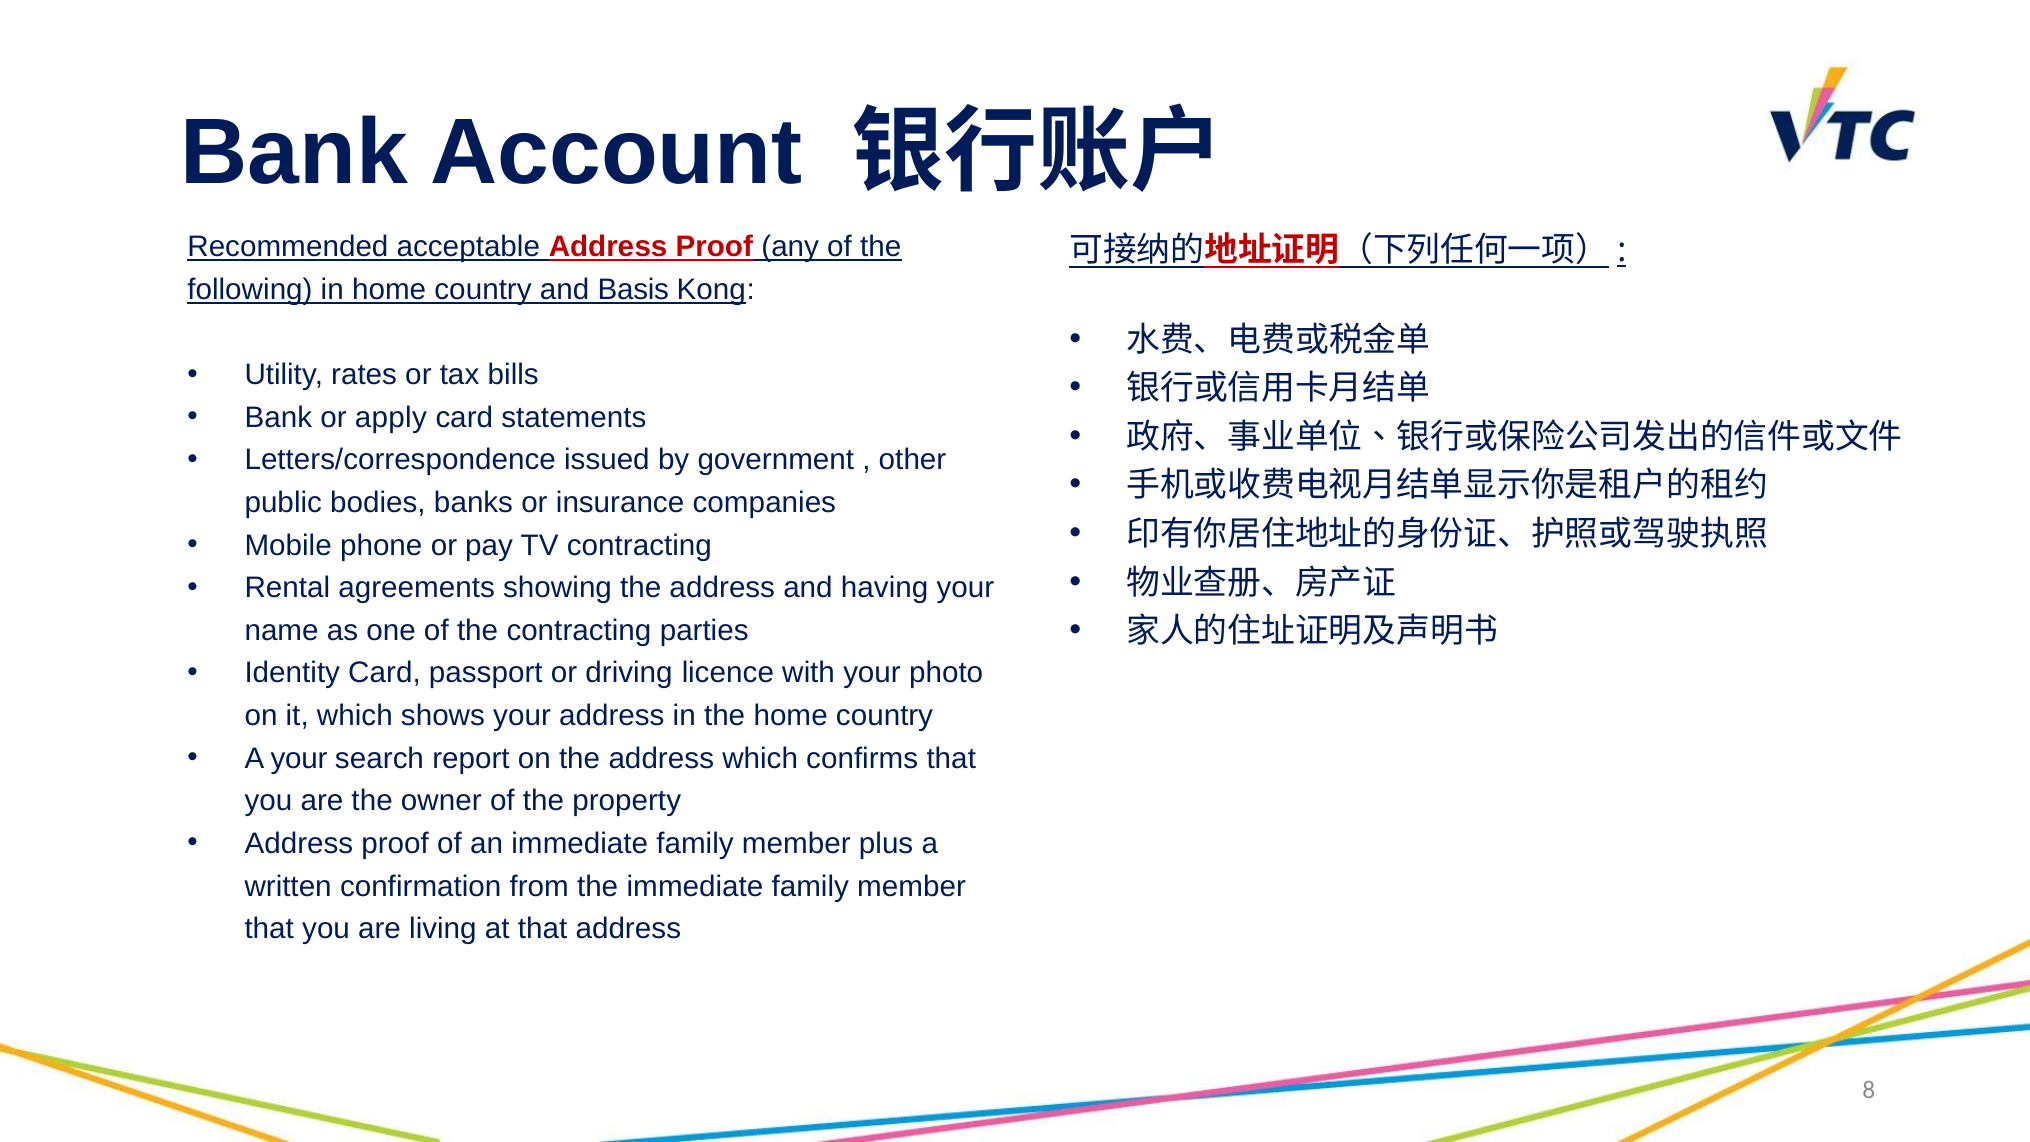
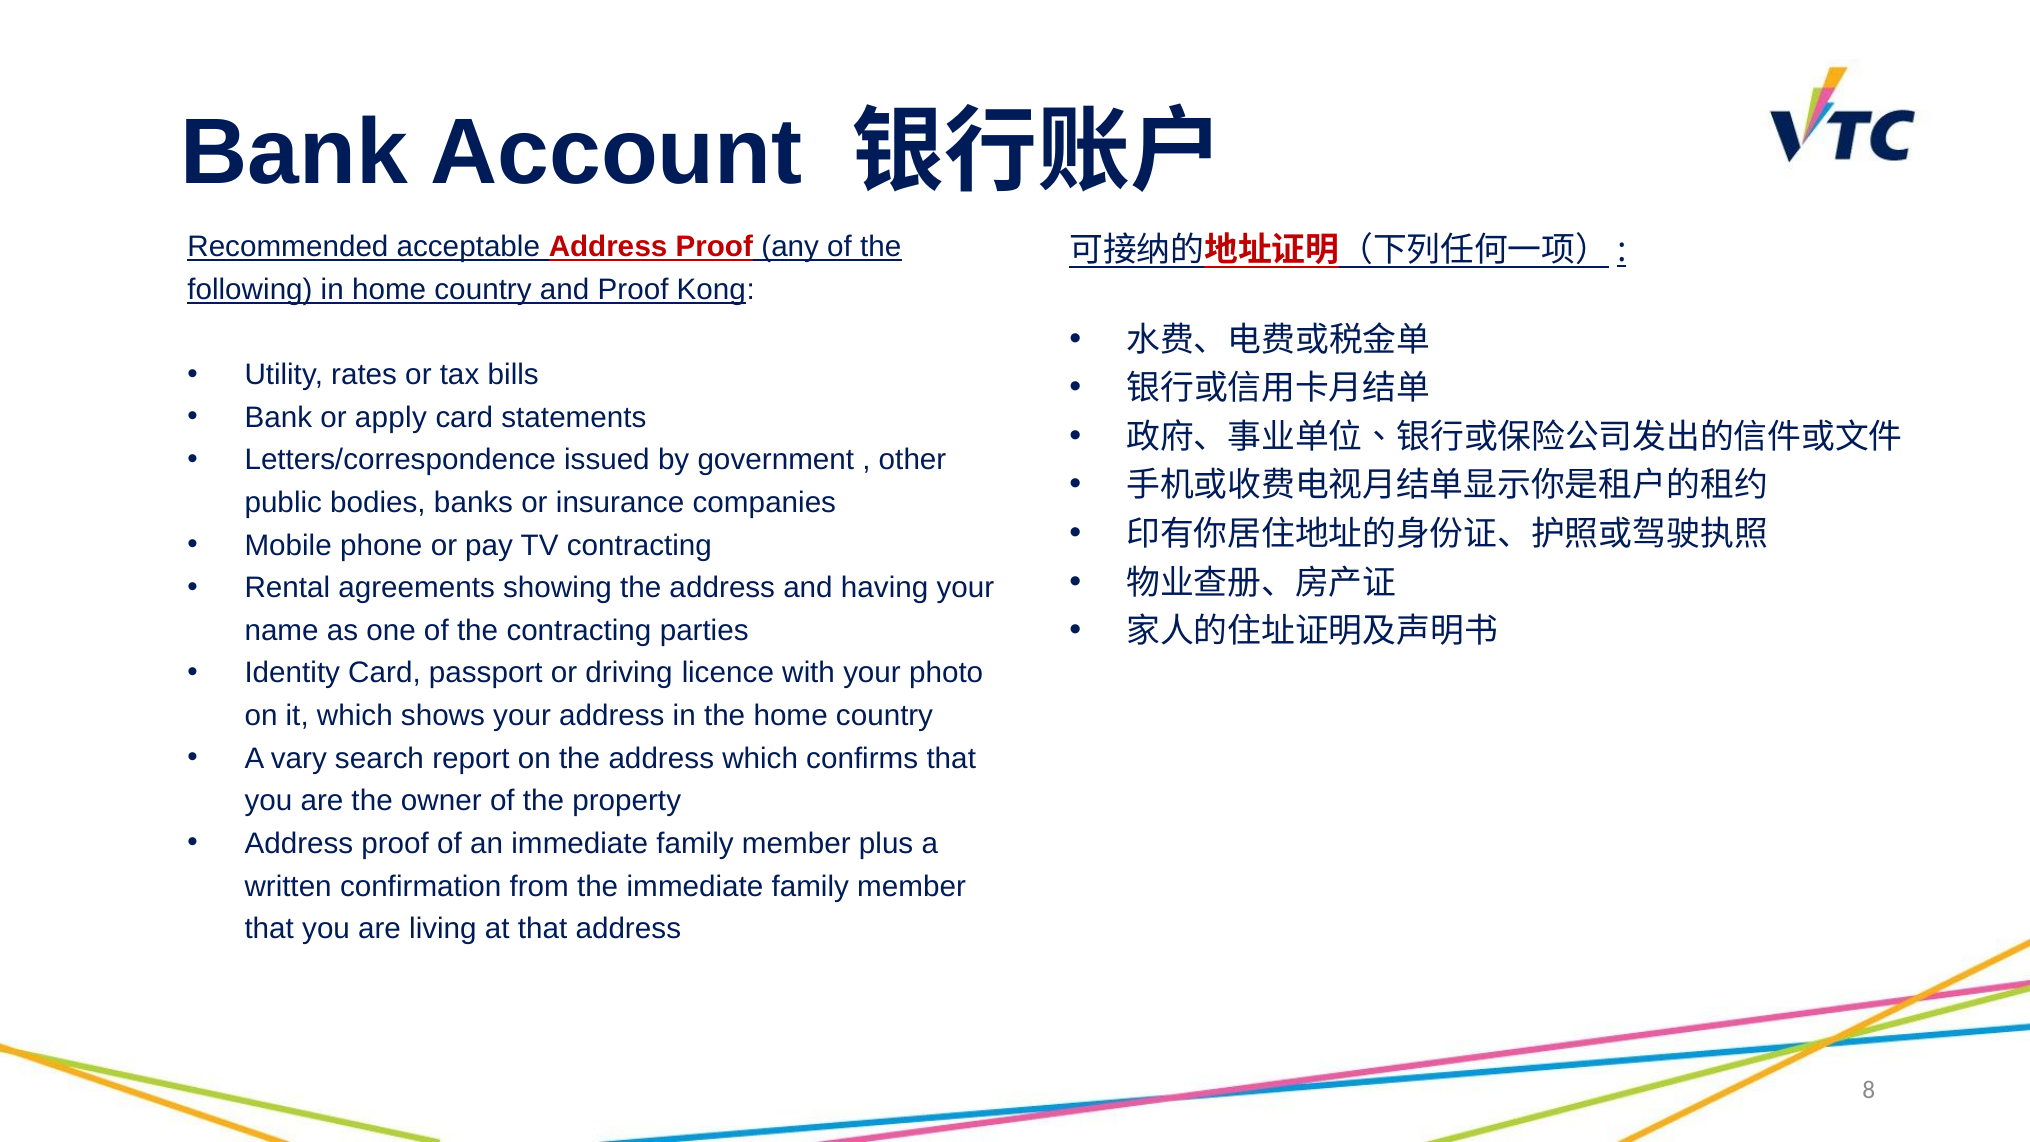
and Basis: Basis -> Proof
A your: your -> vary
